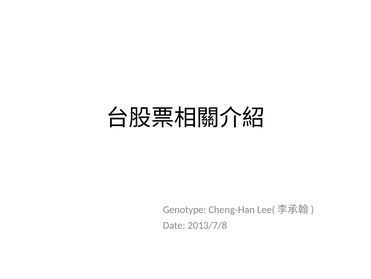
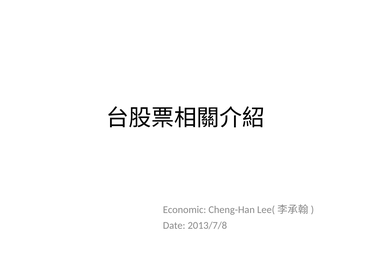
Genotype: Genotype -> Economic
